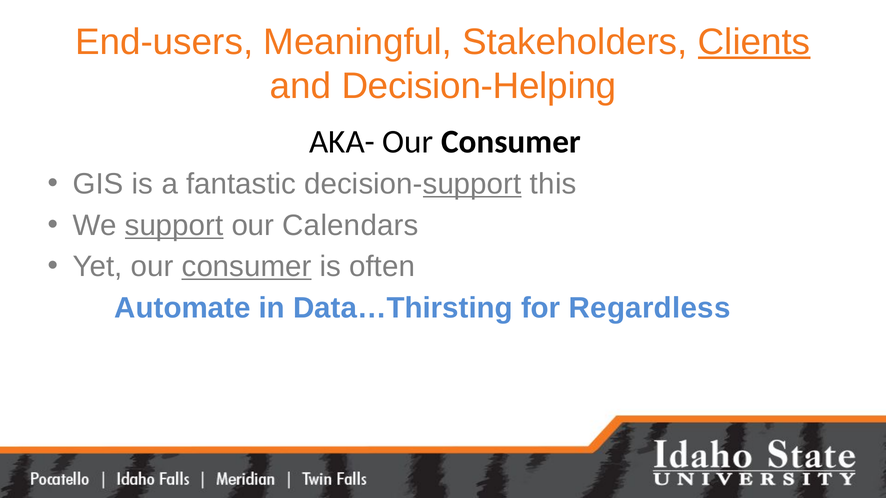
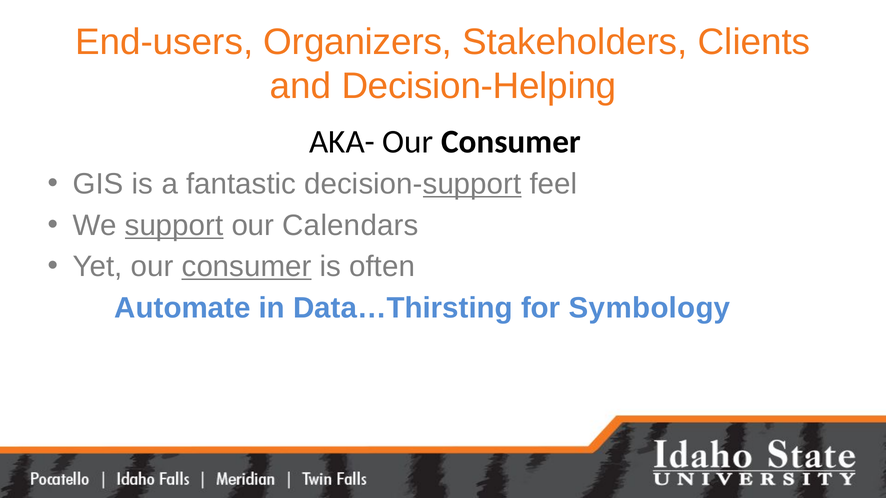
Meaningful: Meaningful -> Organizers
Clients underline: present -> none
this: this -> feel
Regardless: Regardless -> Symbology
